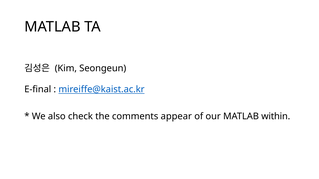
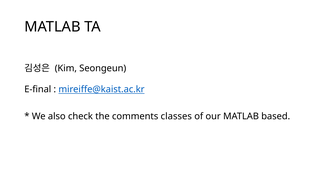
appear: appear -> classes
within: within -> based
